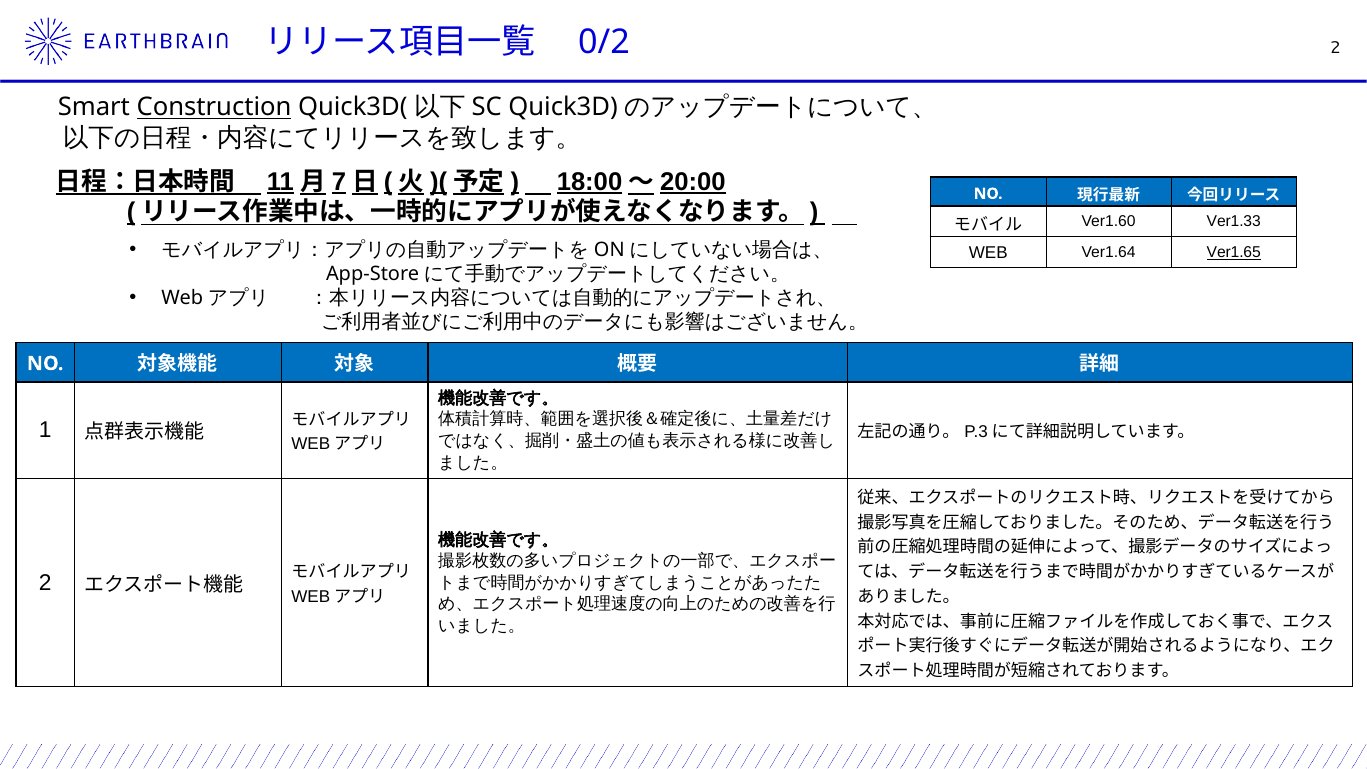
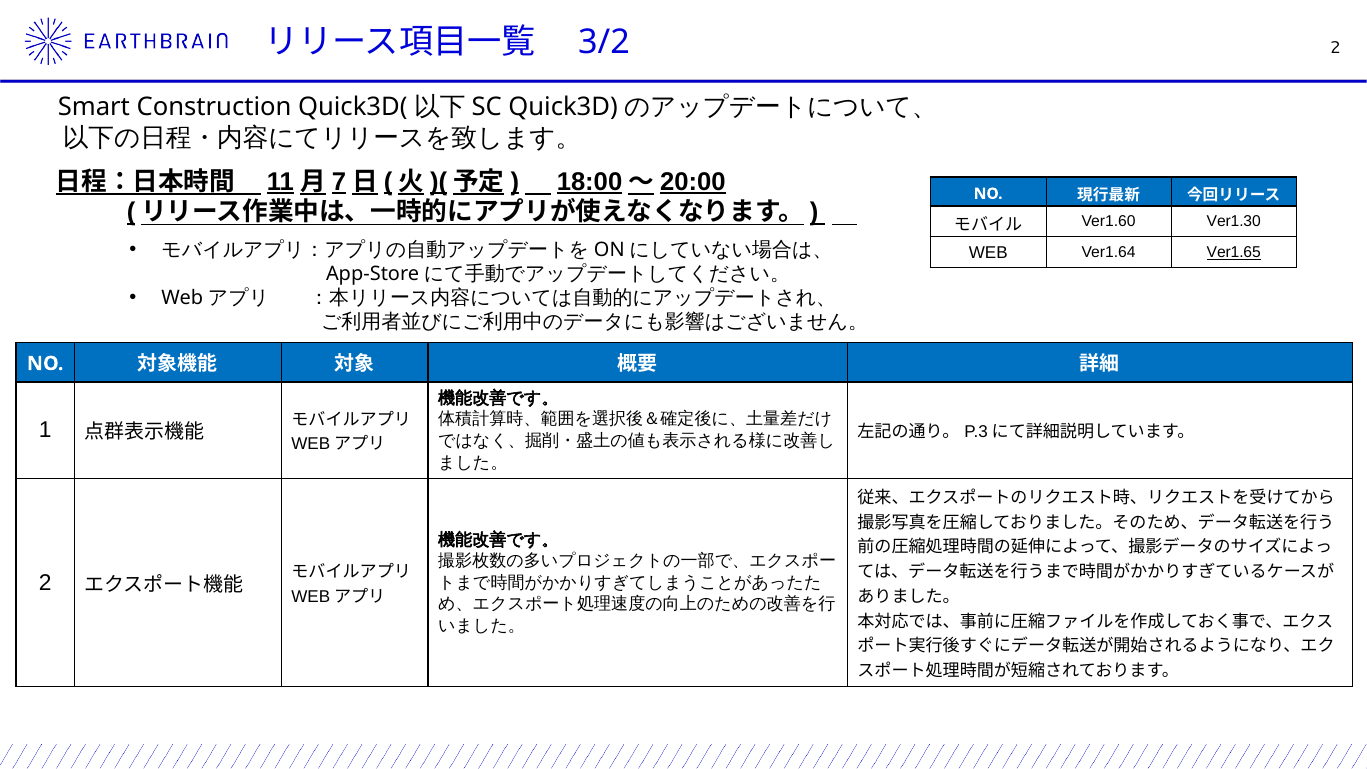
0/2: 0/2 -> 3/2
Construction underline: present -> none
Ver1.33: Ver1.33 -> Ver1.30
